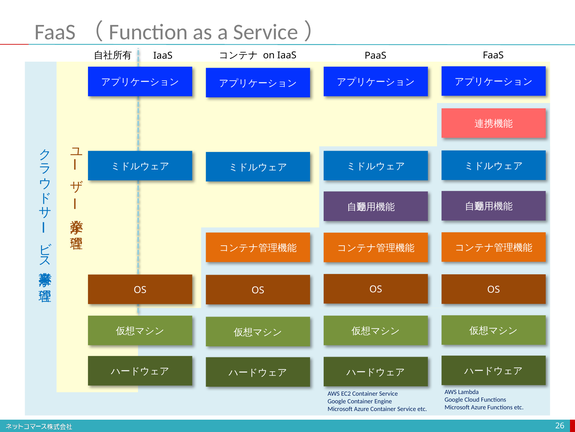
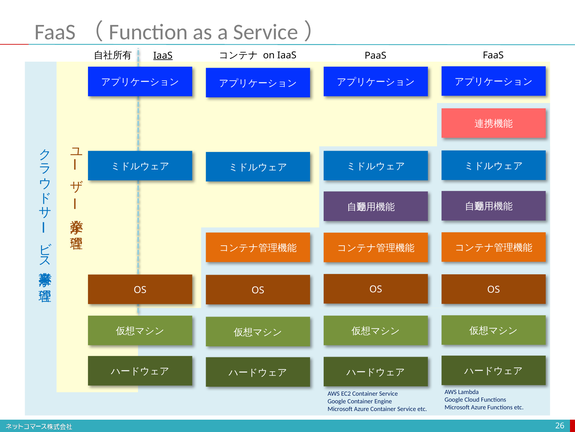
IaaS at (163, 56) underline: none -> present
